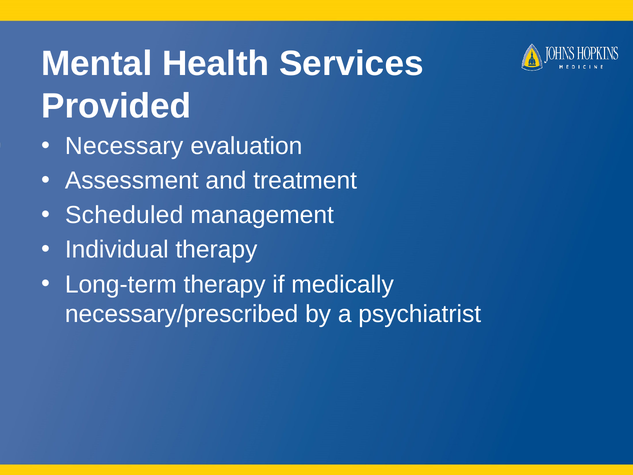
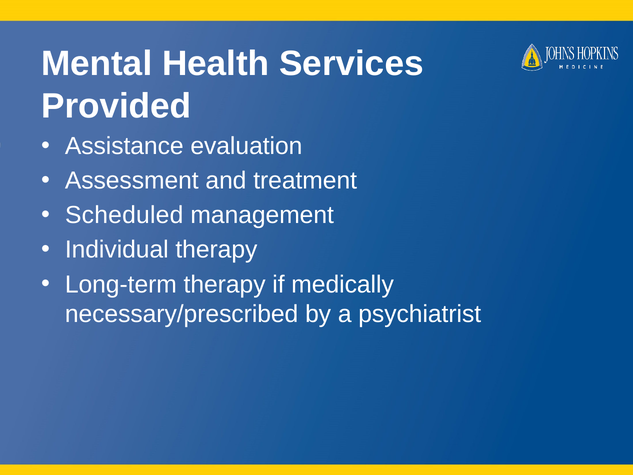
Necessary: Necessary -> Assistance
